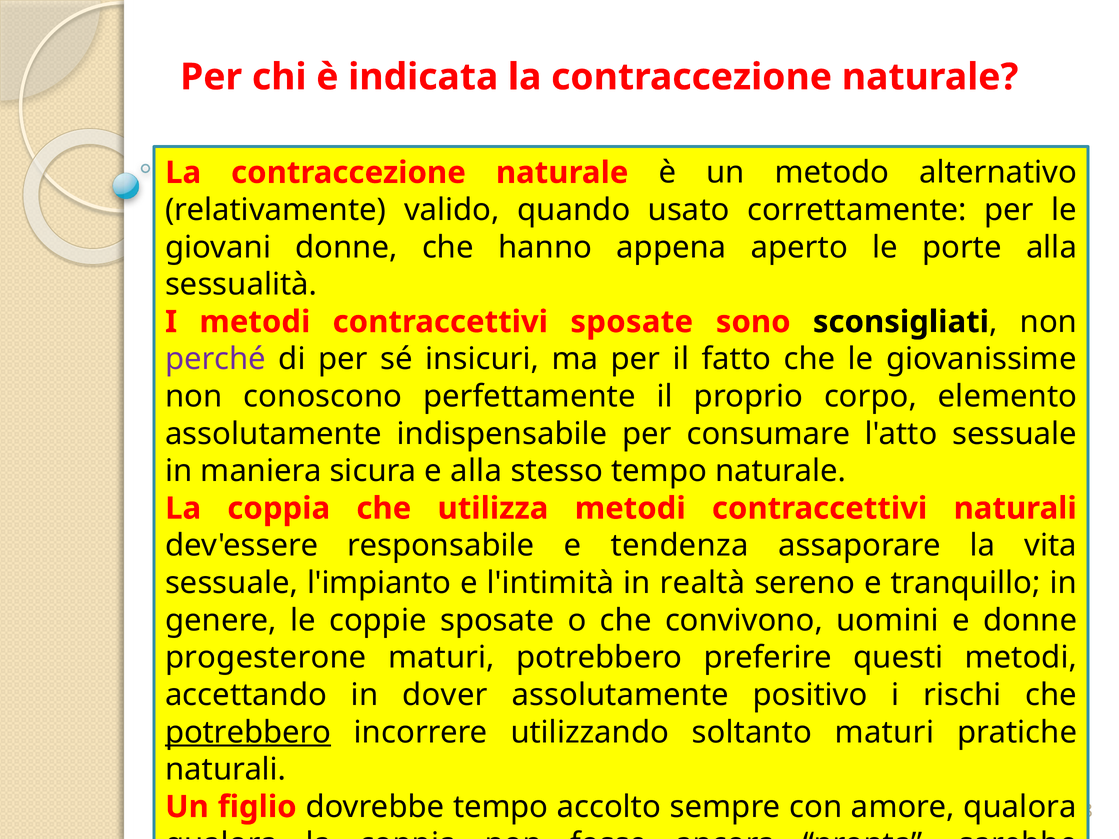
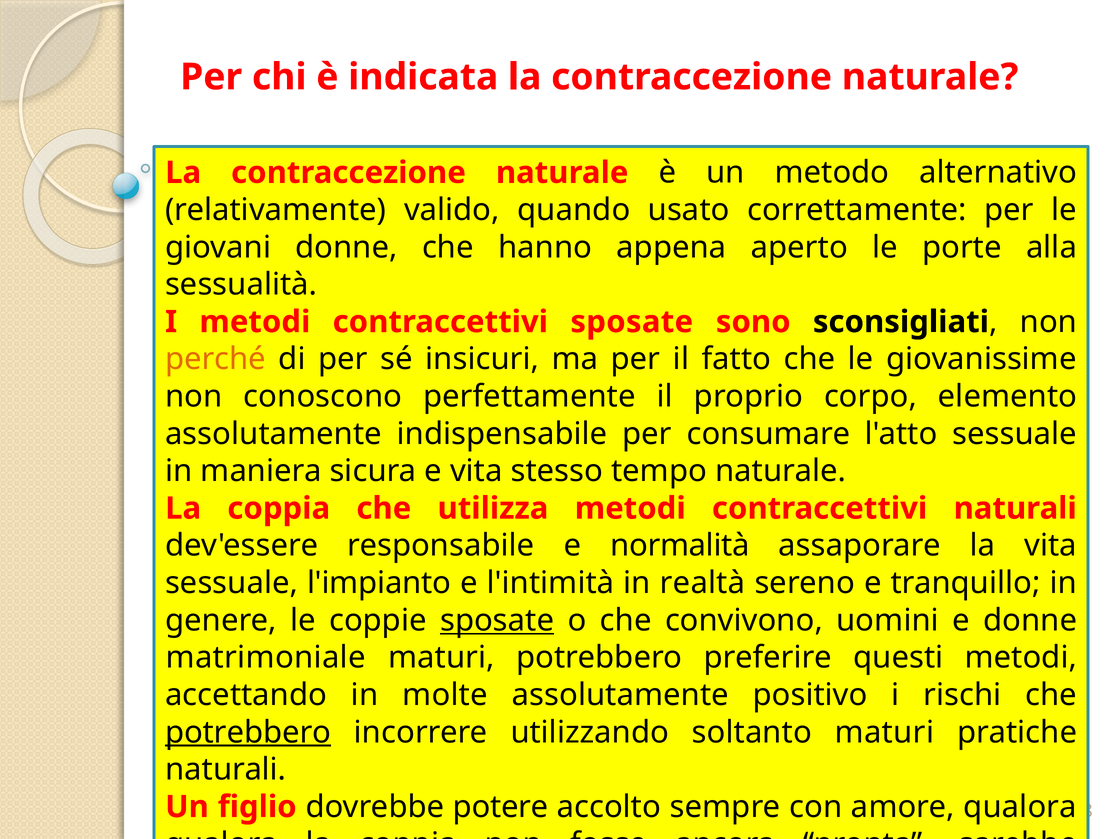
perché colour: purple -> orange
e alla: alla -> vita
tendenza: tendenza -> normalità
sposate at (497, 621) underline: none -> present
progesterone: progesterone -> matrimoniale
dover: dover -> molte
dovrebbe tempo: tempo -> potere
